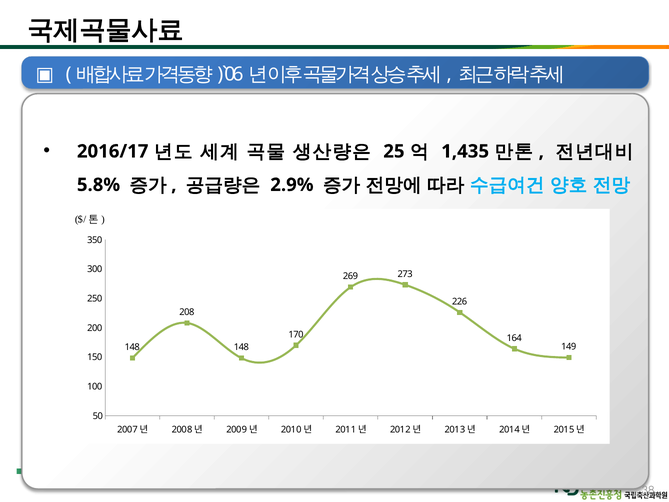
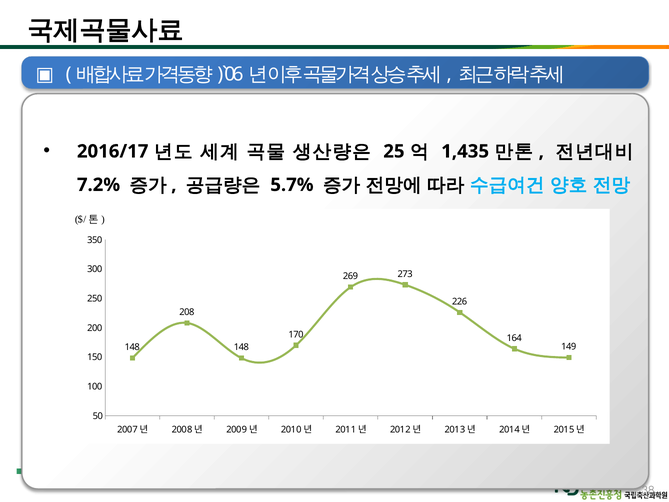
5.8%: 5.8% -> 7.2%
2.9%: 2.9% -> 5.7%
